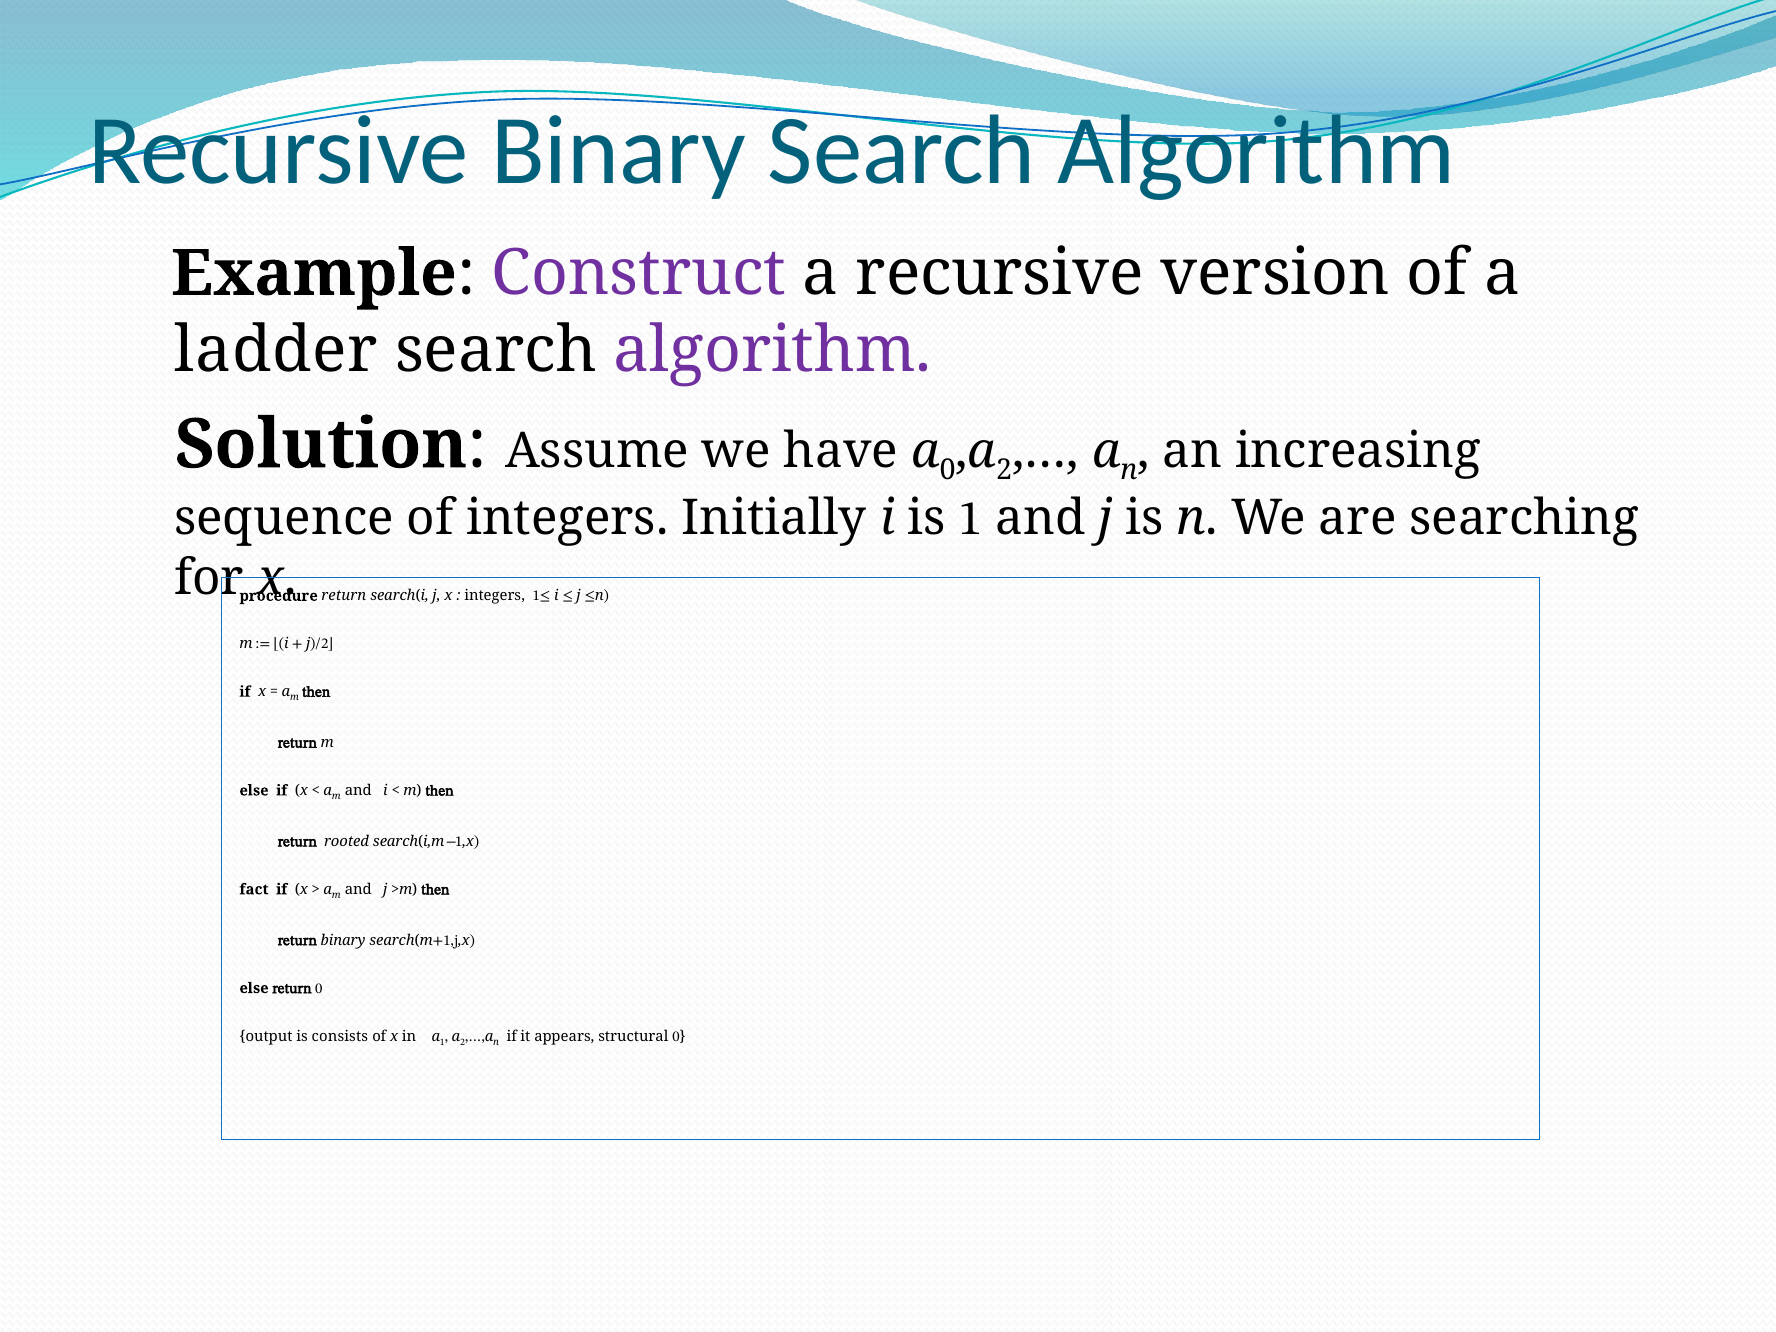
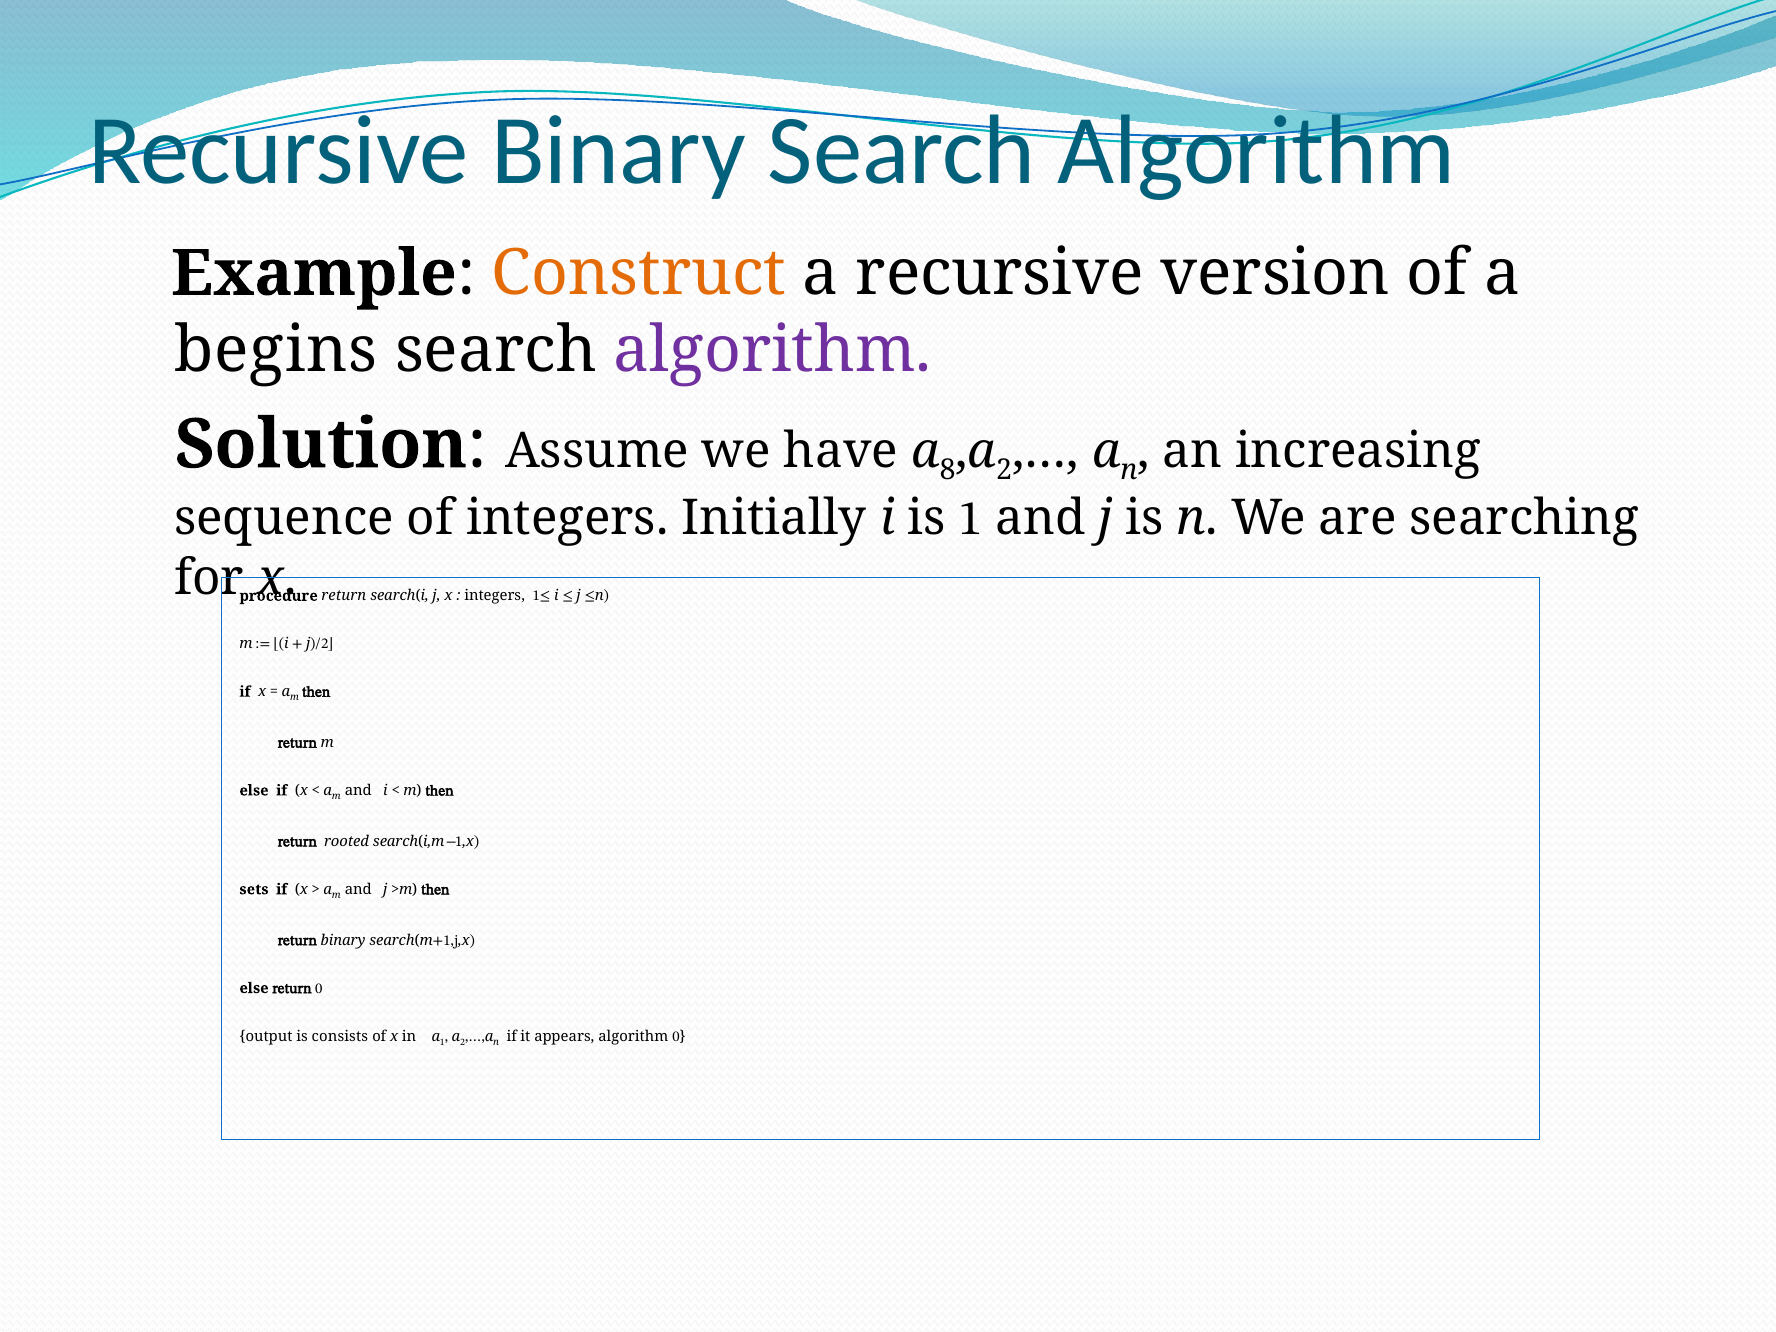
Construct colour: purple -> orange
ladder: ladder -> begins
a 0: 0 -> 8
fact: fact -> sets
appears structural: structural -> algorithm
